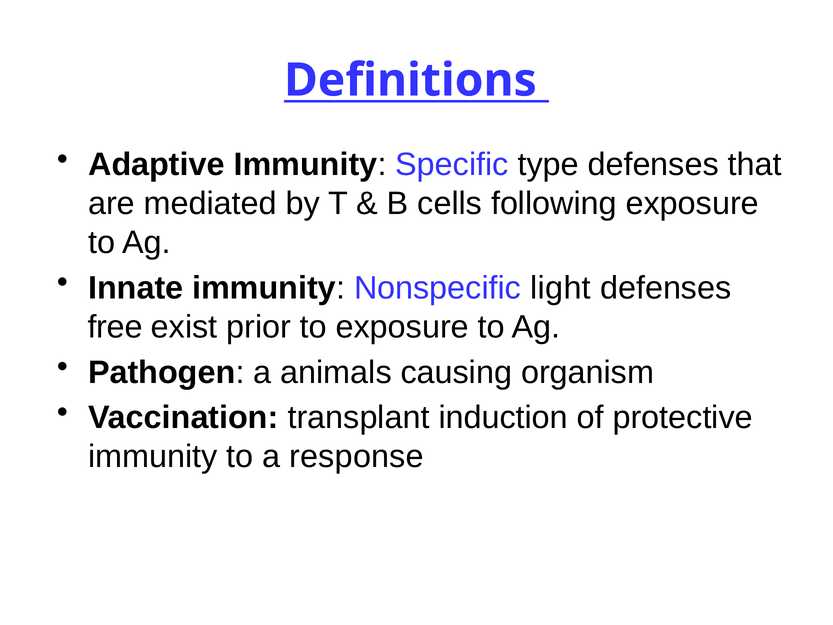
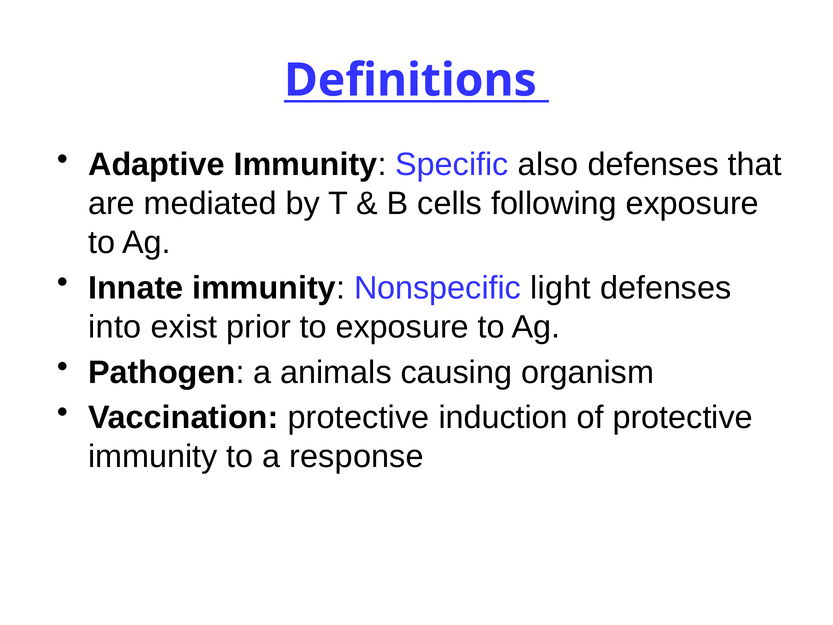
type: type -> also
free: free -> into
Vaccination transplant: transplant -> protective
